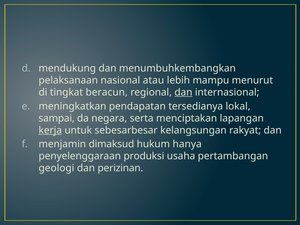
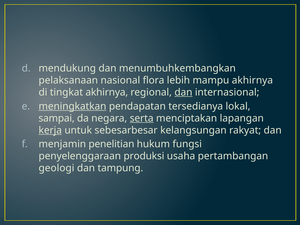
atau: atau -> flora
mampu menurut: menurut -> akhirnya
tingkat beracun: beracun -> akhirnya
meningkatkan underline: none -> present
serta underline: none -> present
dimaksud: dimaksud -> penelitian
hanya: hanya -> fungsi
perizinan: perizinan -> tampung
